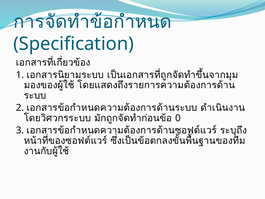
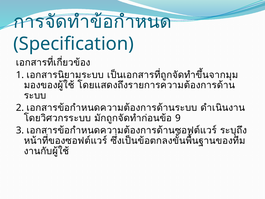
0: 0 -> 9
